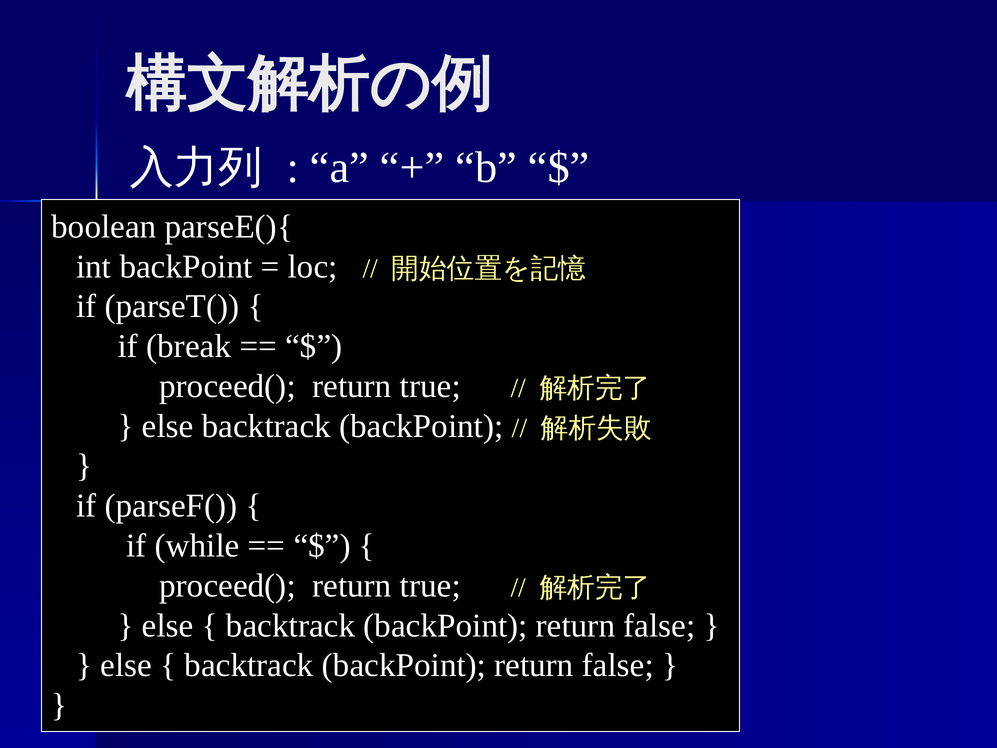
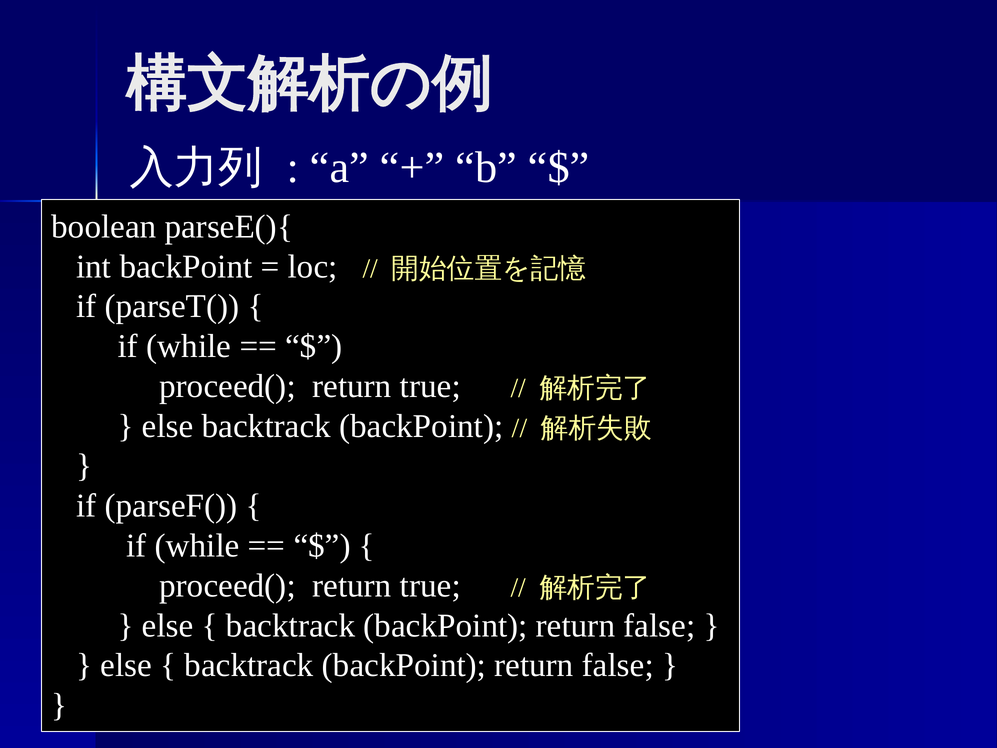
break at (189, 346): break -> while
